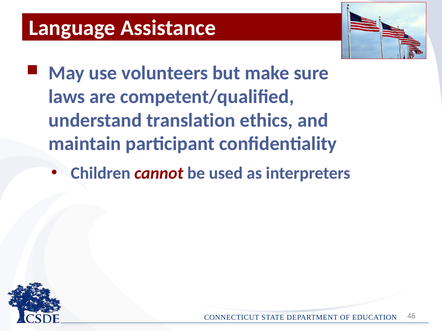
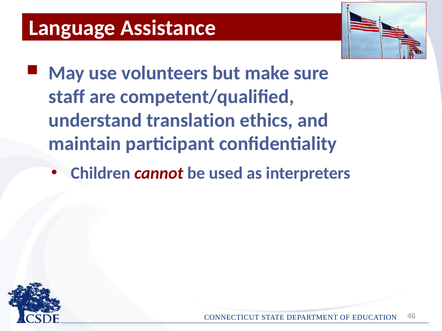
laws: laws -> staff
